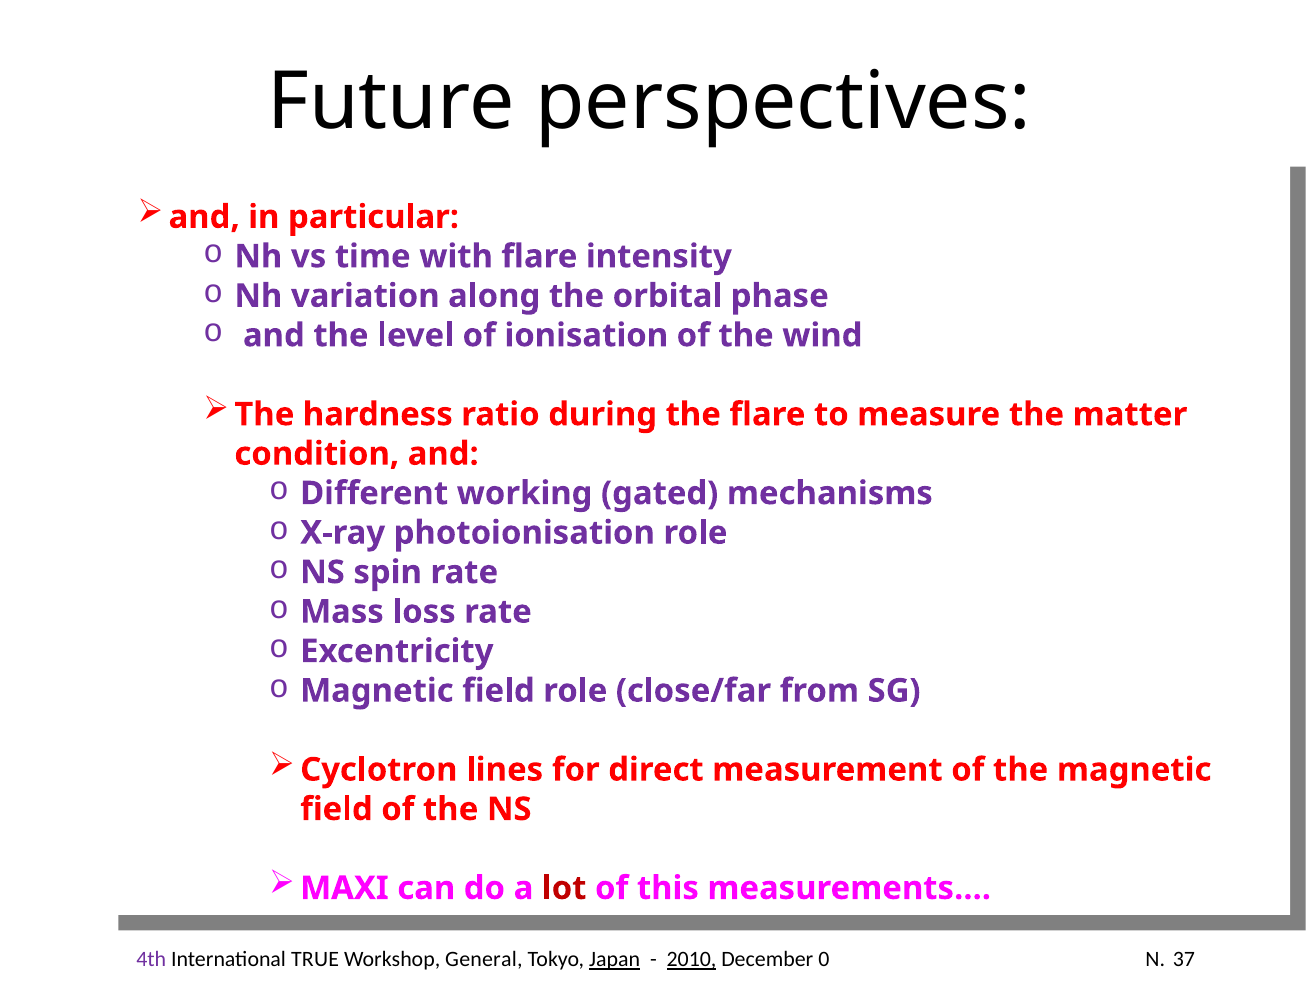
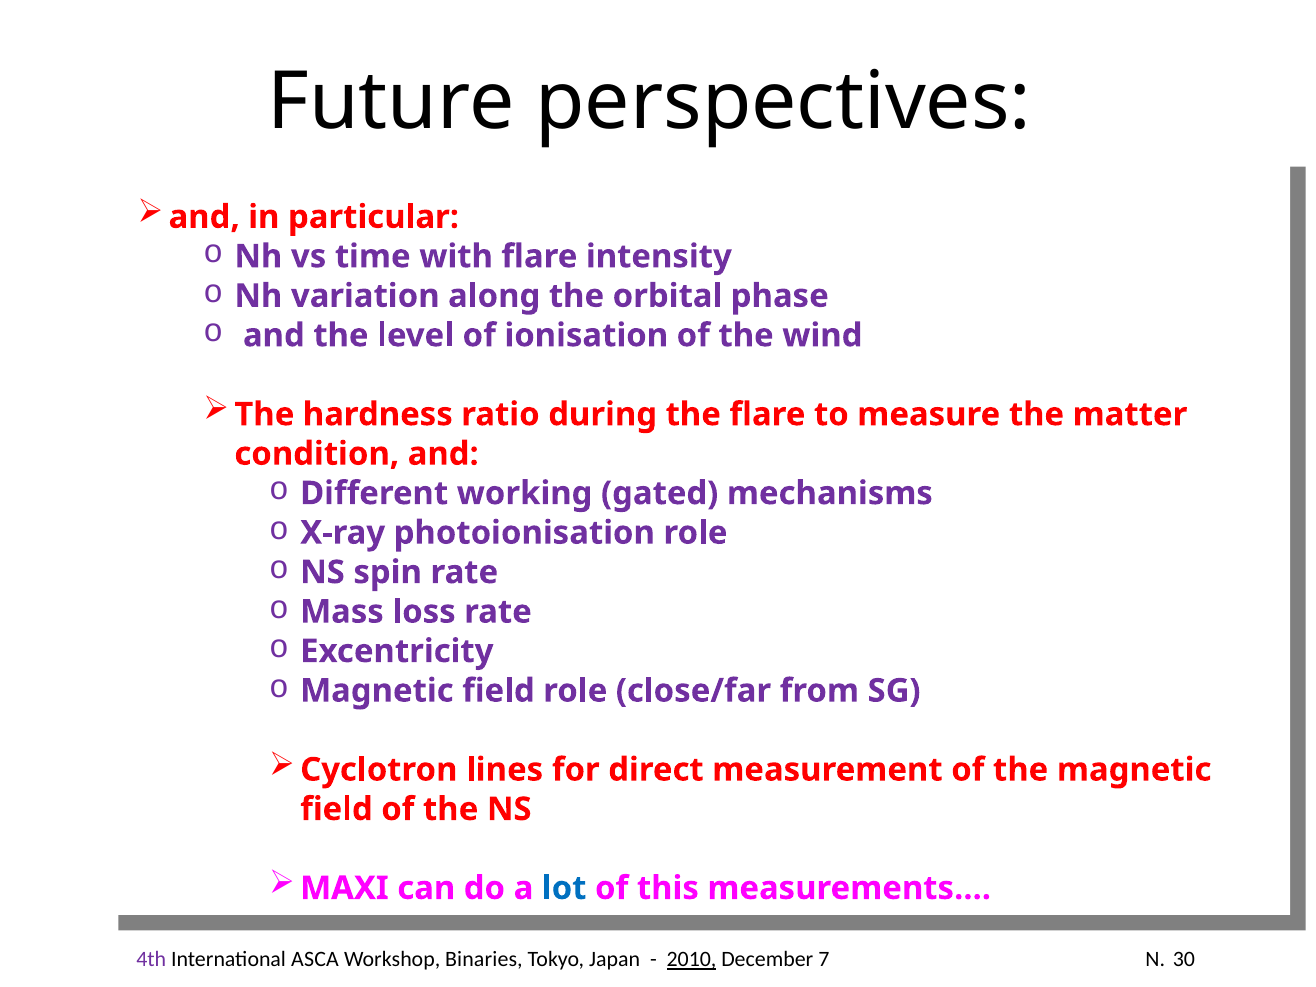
lot at (564, 888) colour: red -> blue
TRUE: TRUE -> ASCA
General: General -> Binaries
Japan underline: present -> none
0: 0 -> 7
37: 37 -> 30
